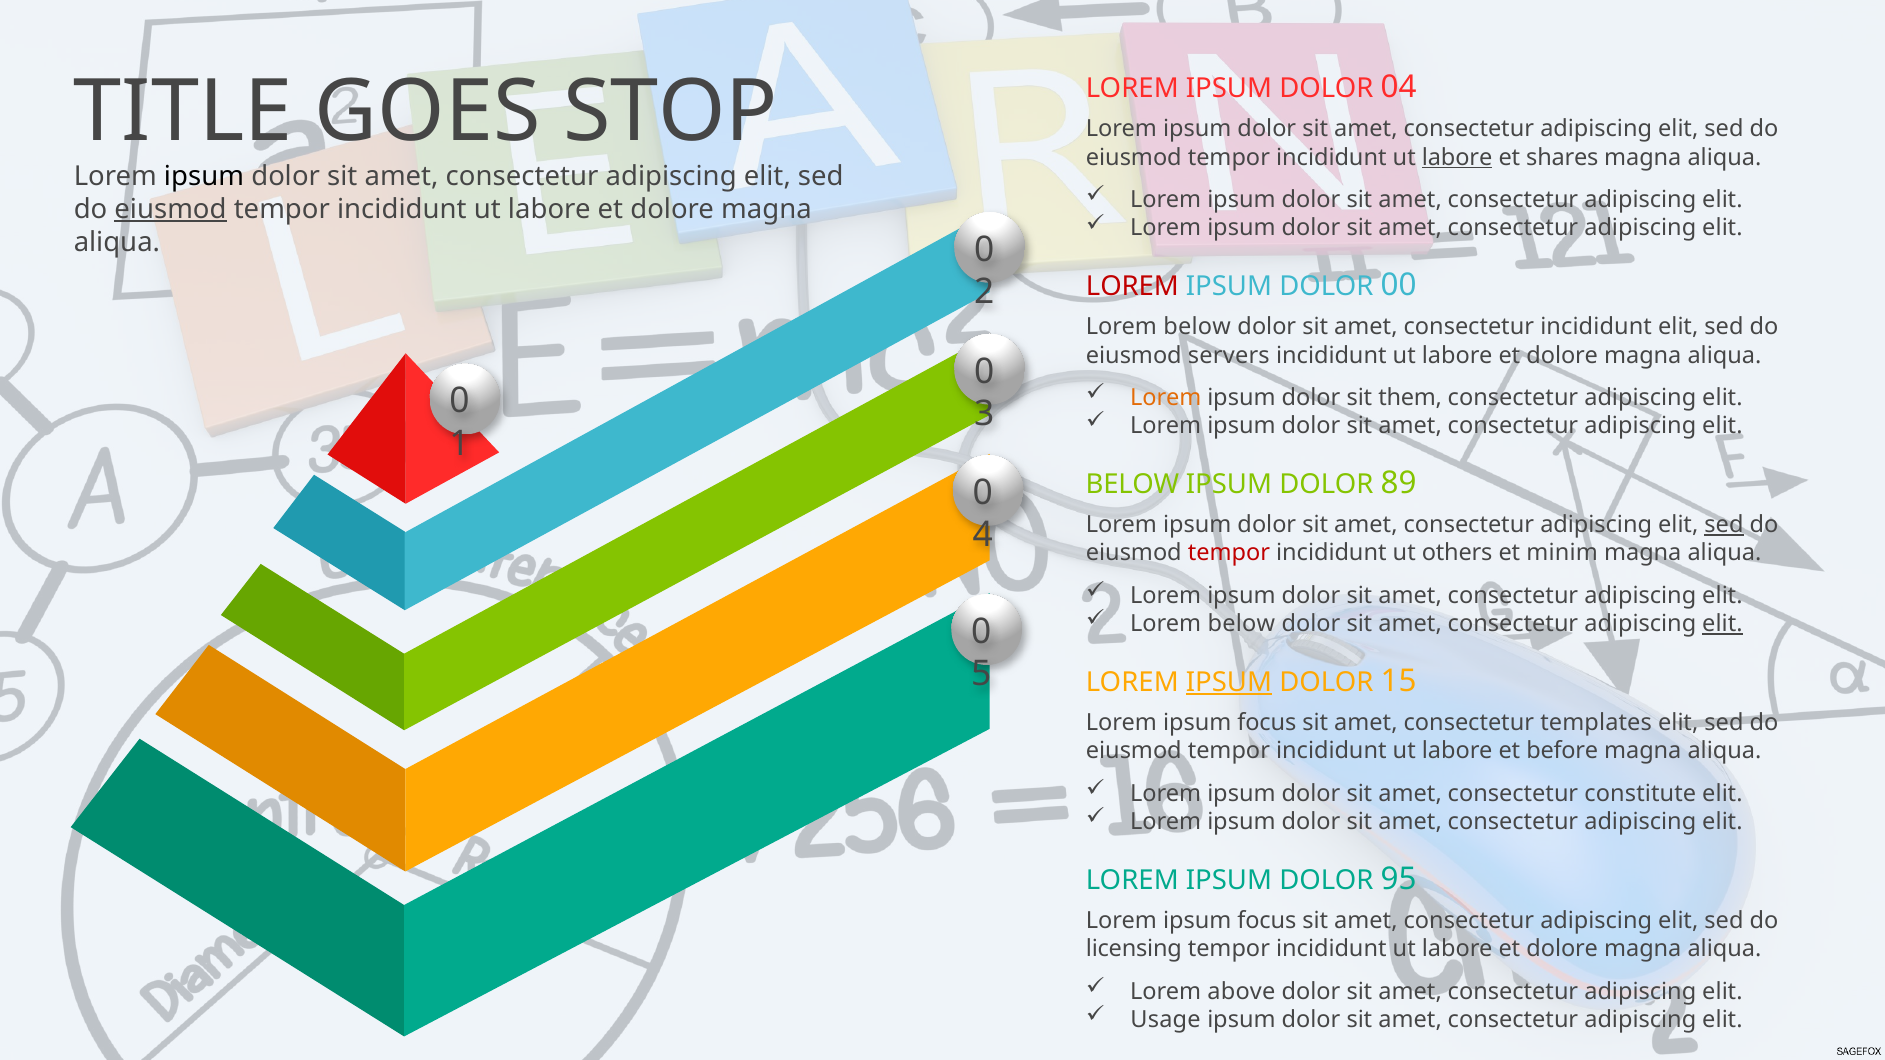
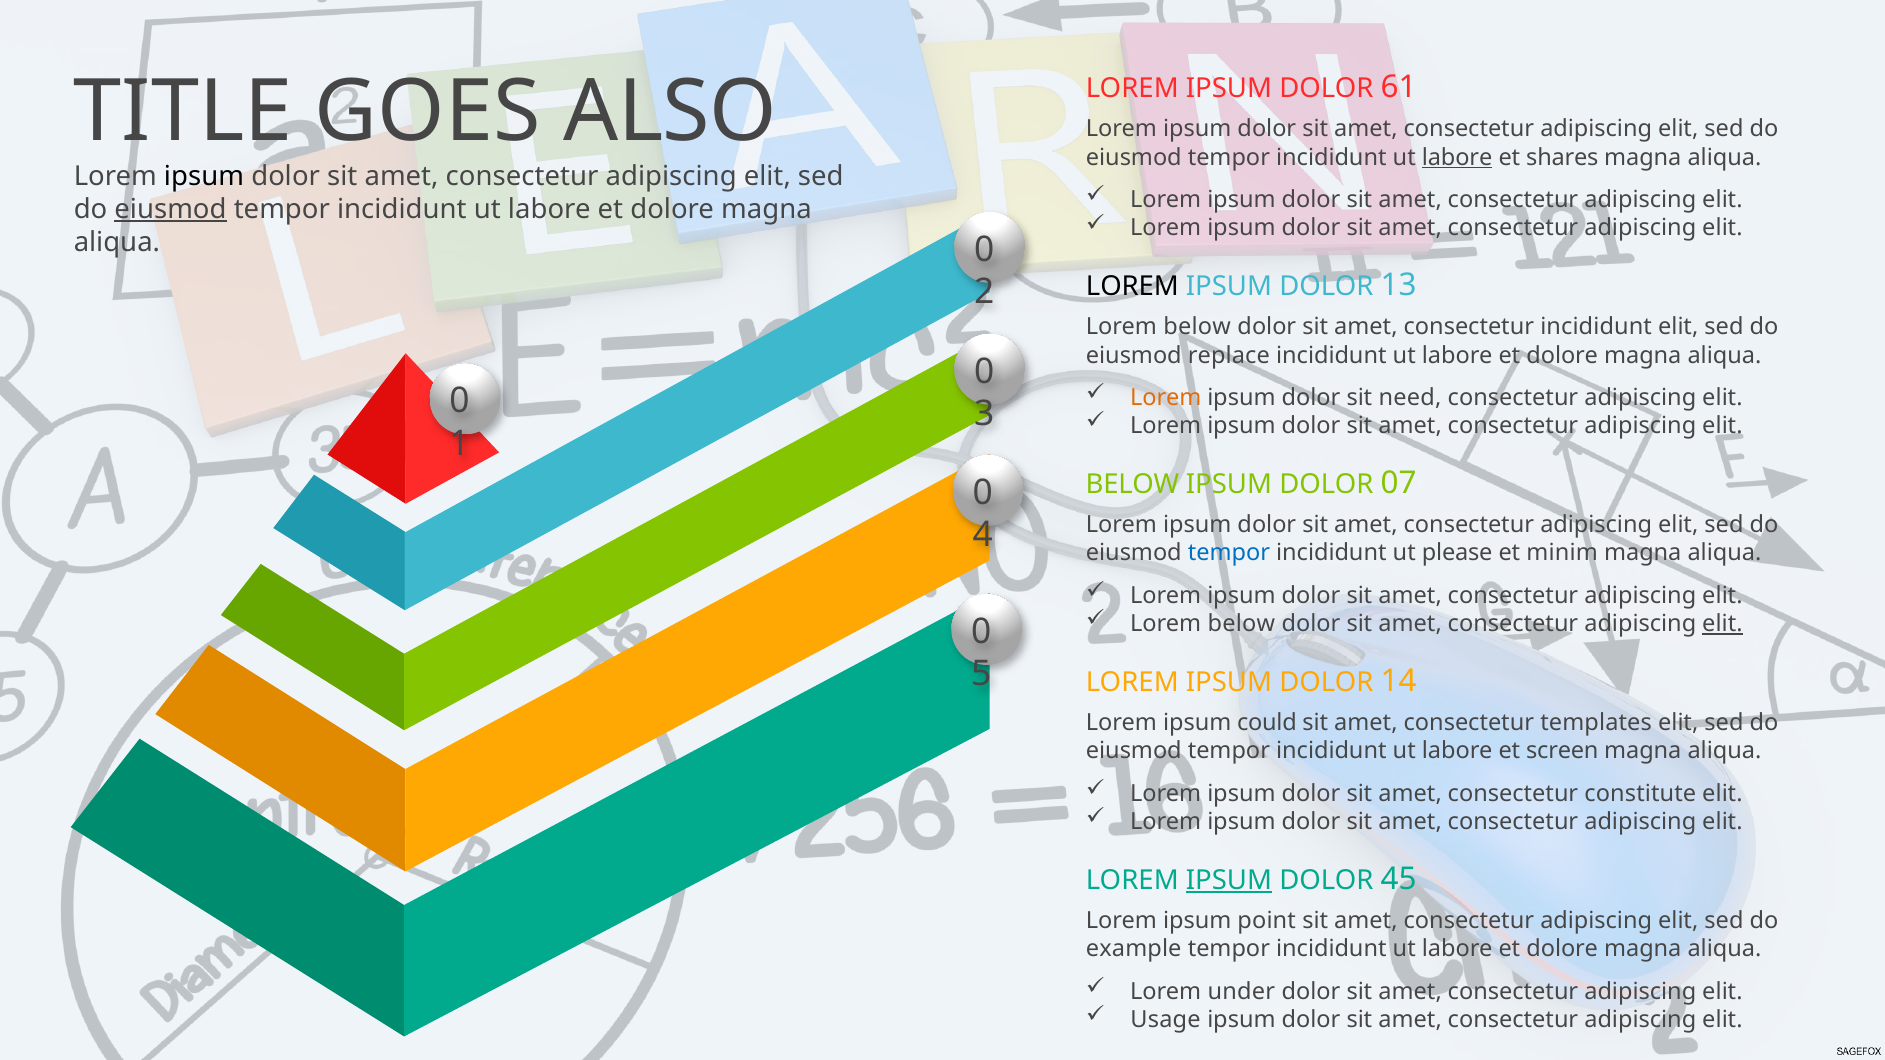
04: 04 -> 61
STOP: STOP -> ALSO
LOREM at (1132, 287) colour: red -> black
00: 00 -> 13
servers: servers -> replace
them: them -> need
89: 89 -> 07
sed at (1724, 525) underline: present -> none
tempor at (1229, 553) colour: red -> blue
others: others -> please
IPSUM at (1229, 682) underline: present -> none
15: 15 -> 14
focus at (1267, 723): focus -> could
before: before -> screen
IPSUM at (1229, 880) underline: none -> present
95: 95 -> 45
focus at (1267, 921): focus -> point
licensing: licensing -> example
above: above -> under
